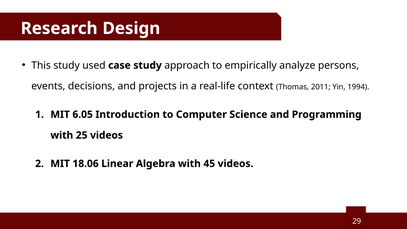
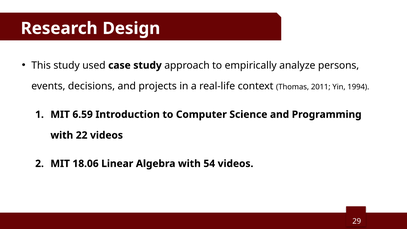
6.05: 6.05 -> 6.59
25: 25 -> 22
45: 45 -> 54
